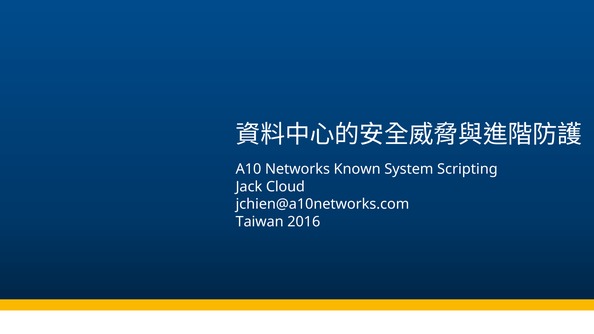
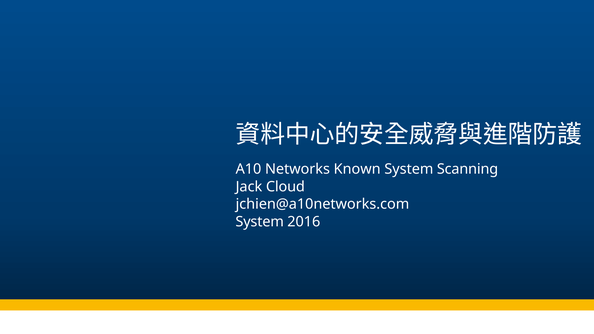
Scripting: Scripting -> Scanning
Taiwan at (260, 222): Taiwan -> System
